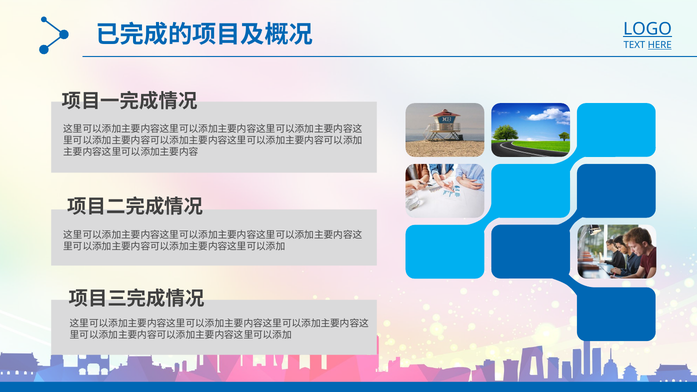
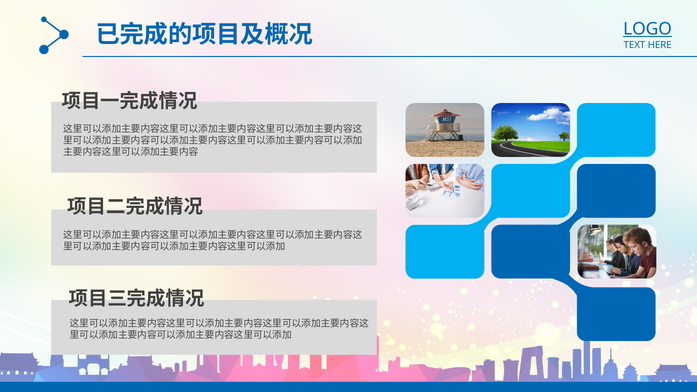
HERE underline: present -> none
